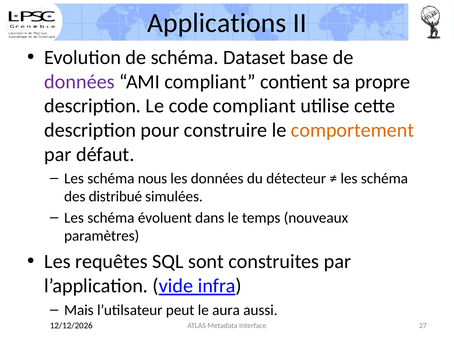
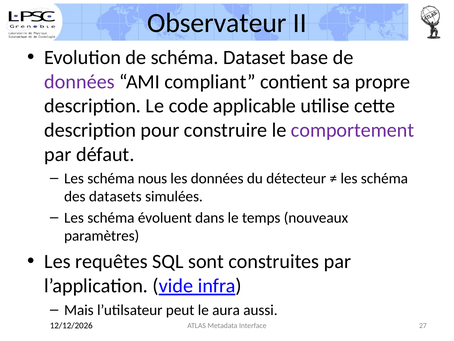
Applications: Applications -> Observateur
code compliant: compliant -> applicable
comportement colour: orange -> purple
distribué: distribué -> datasets
